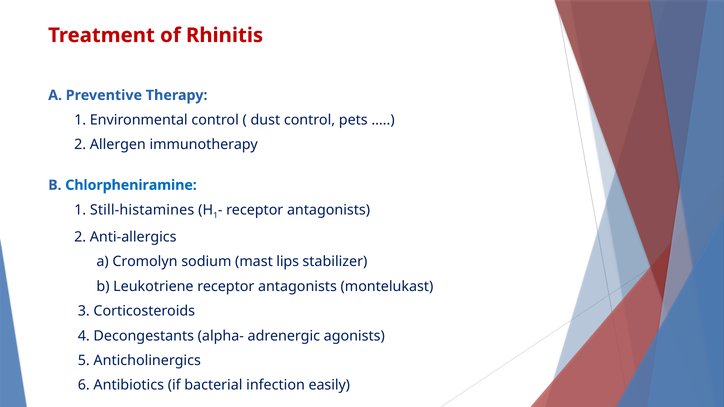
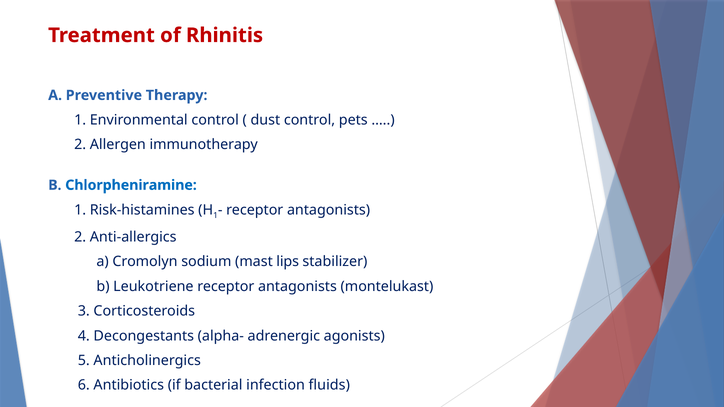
Still-histamines: Still-histamines -> Risk-histamines
easily: easily -> fluids
